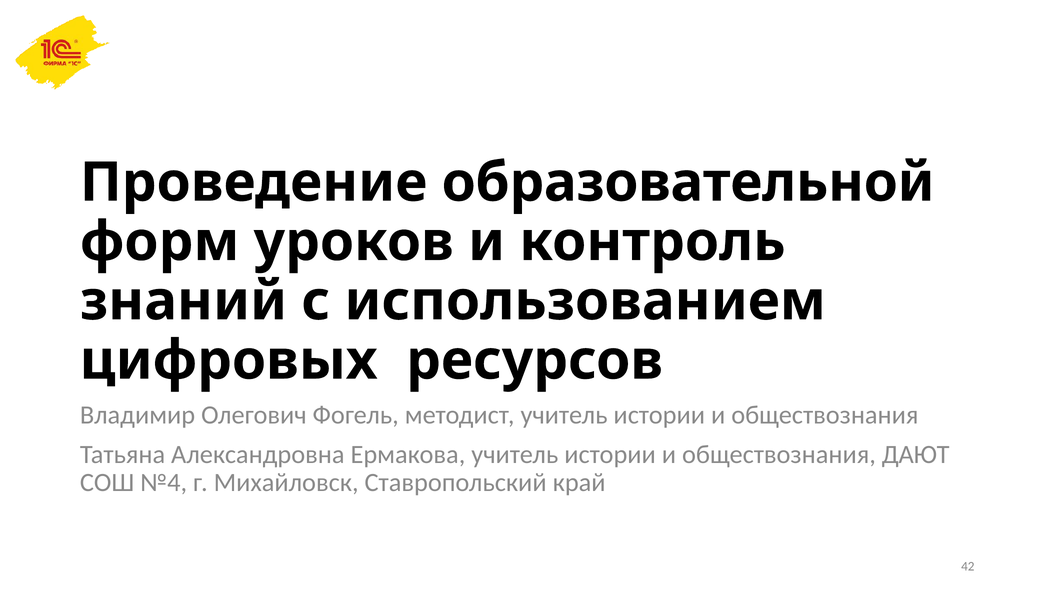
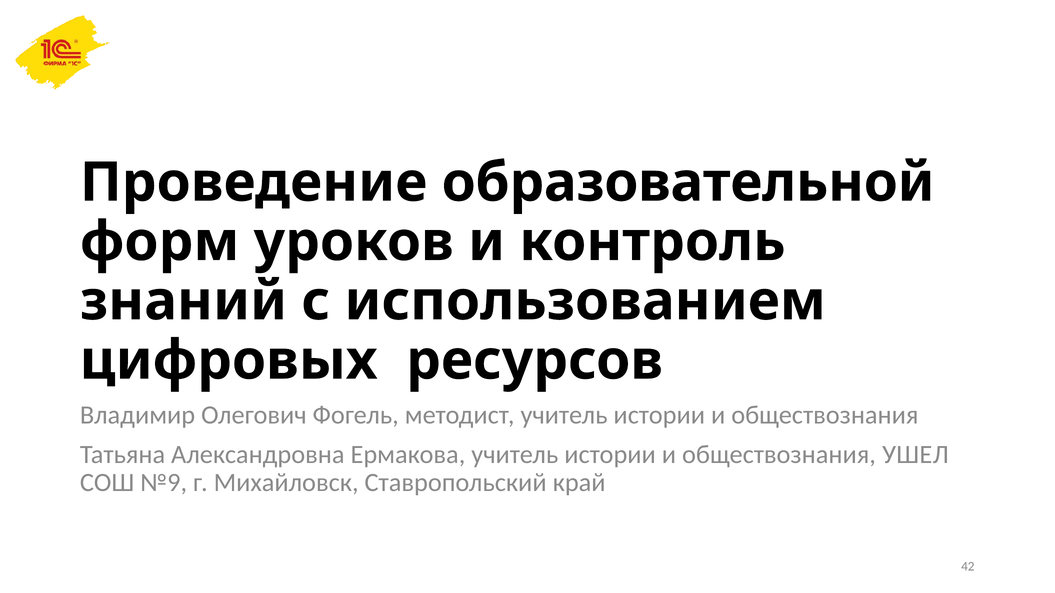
ДАЮТ: ДАЮТ -> УШЕЛ
№4: №4 -> №9
